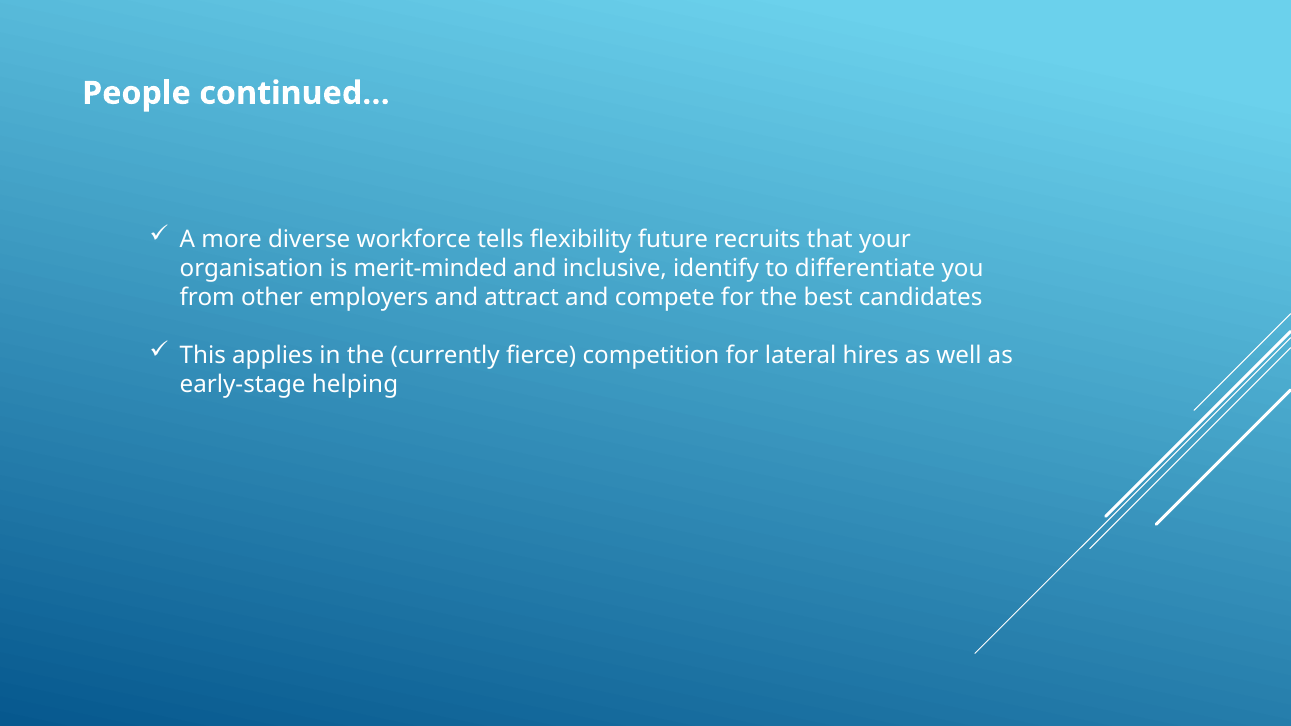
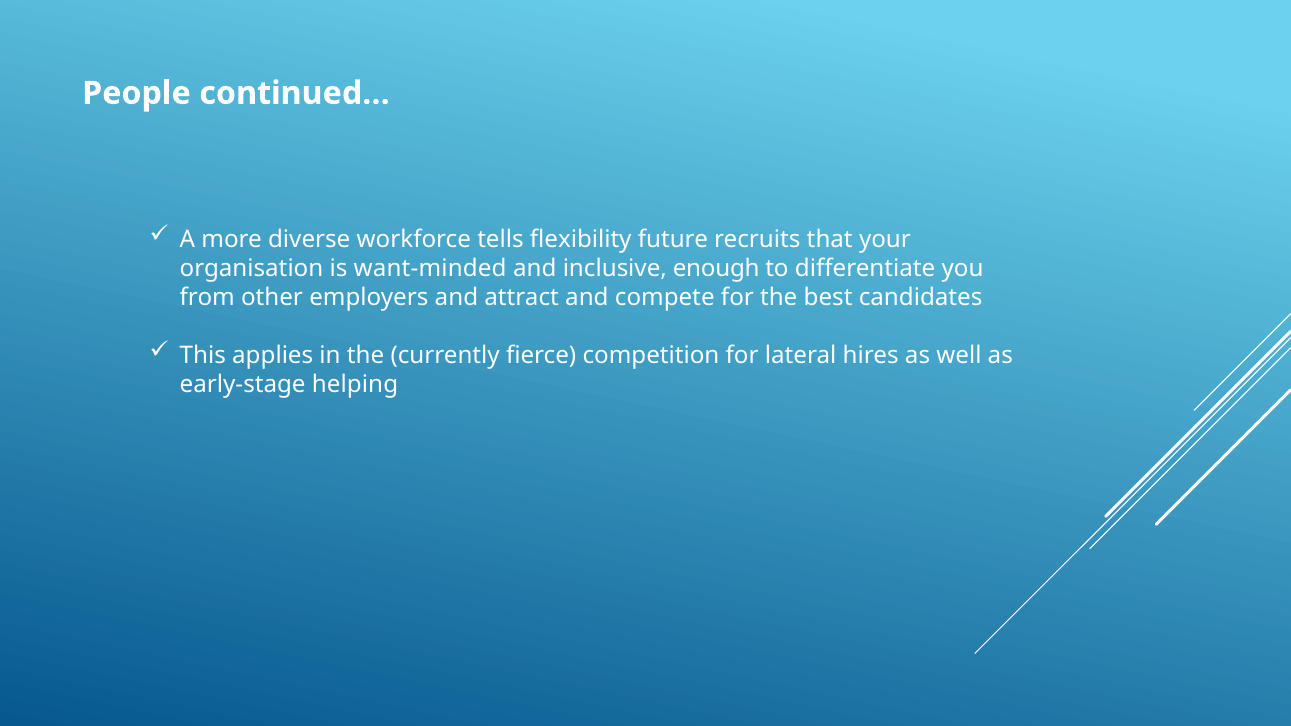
merit-minded: merit-minded -> want-minded
identify: identify -> enough
